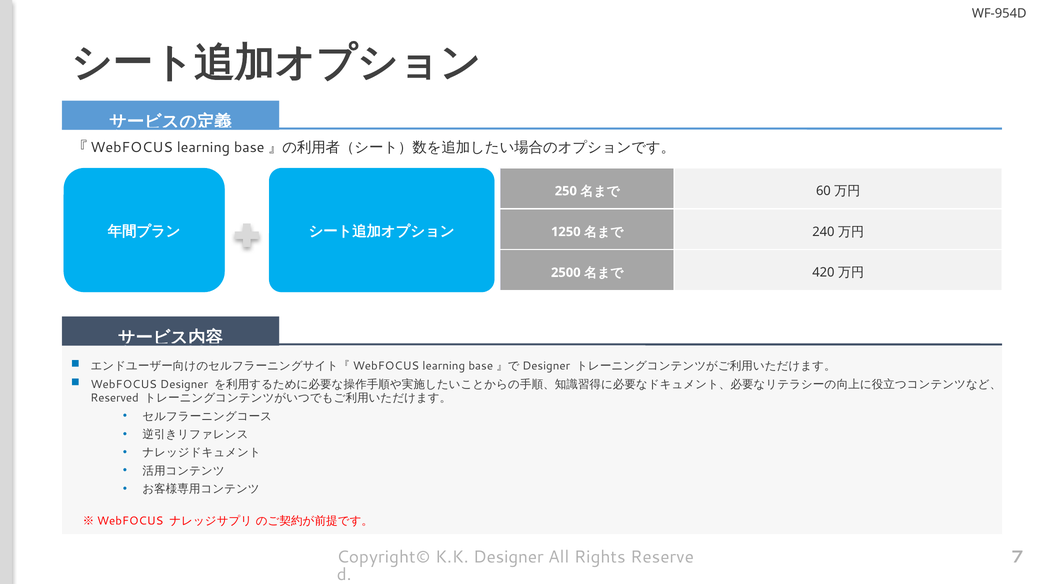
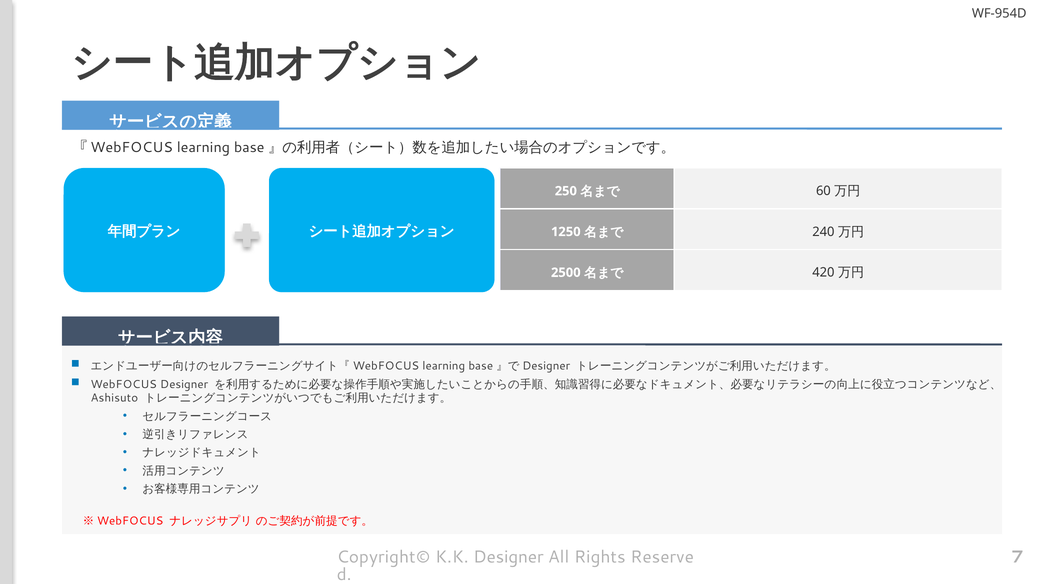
Reserved: Reserved -> Ashisuto
